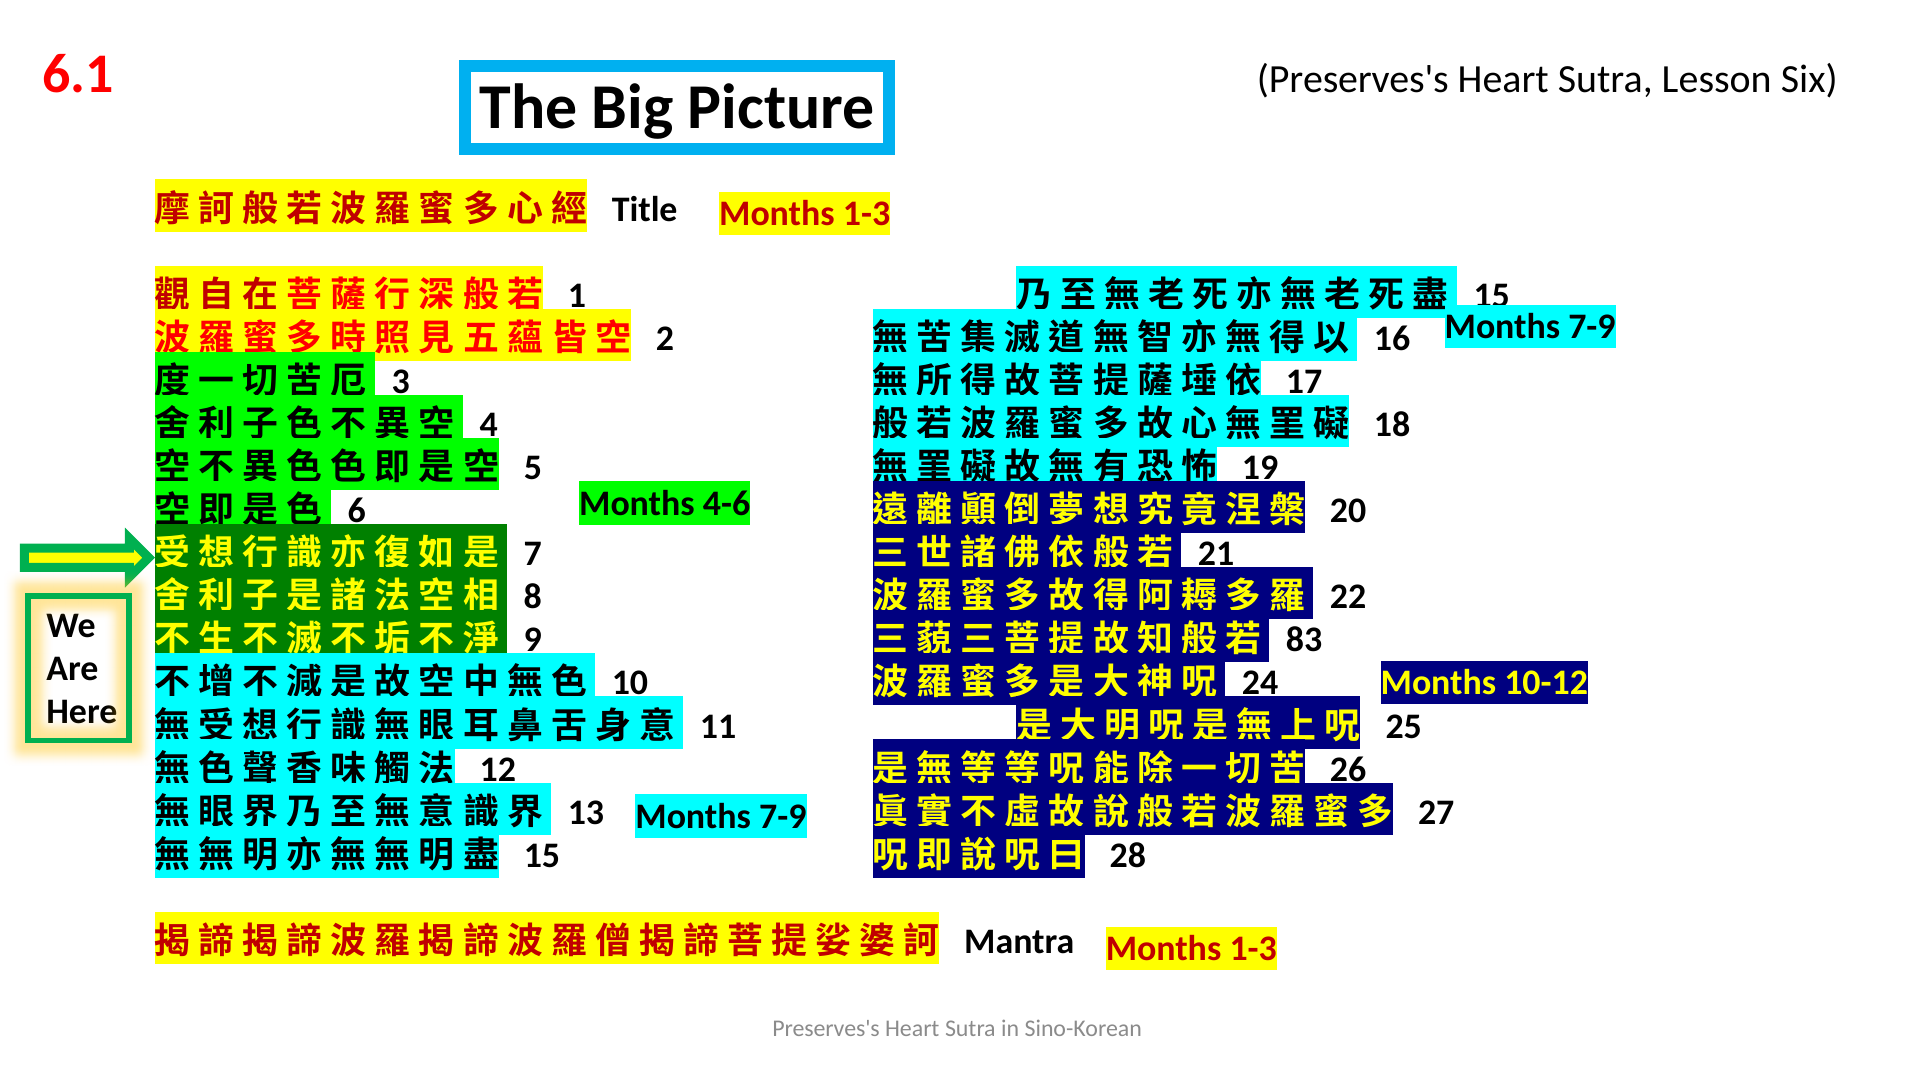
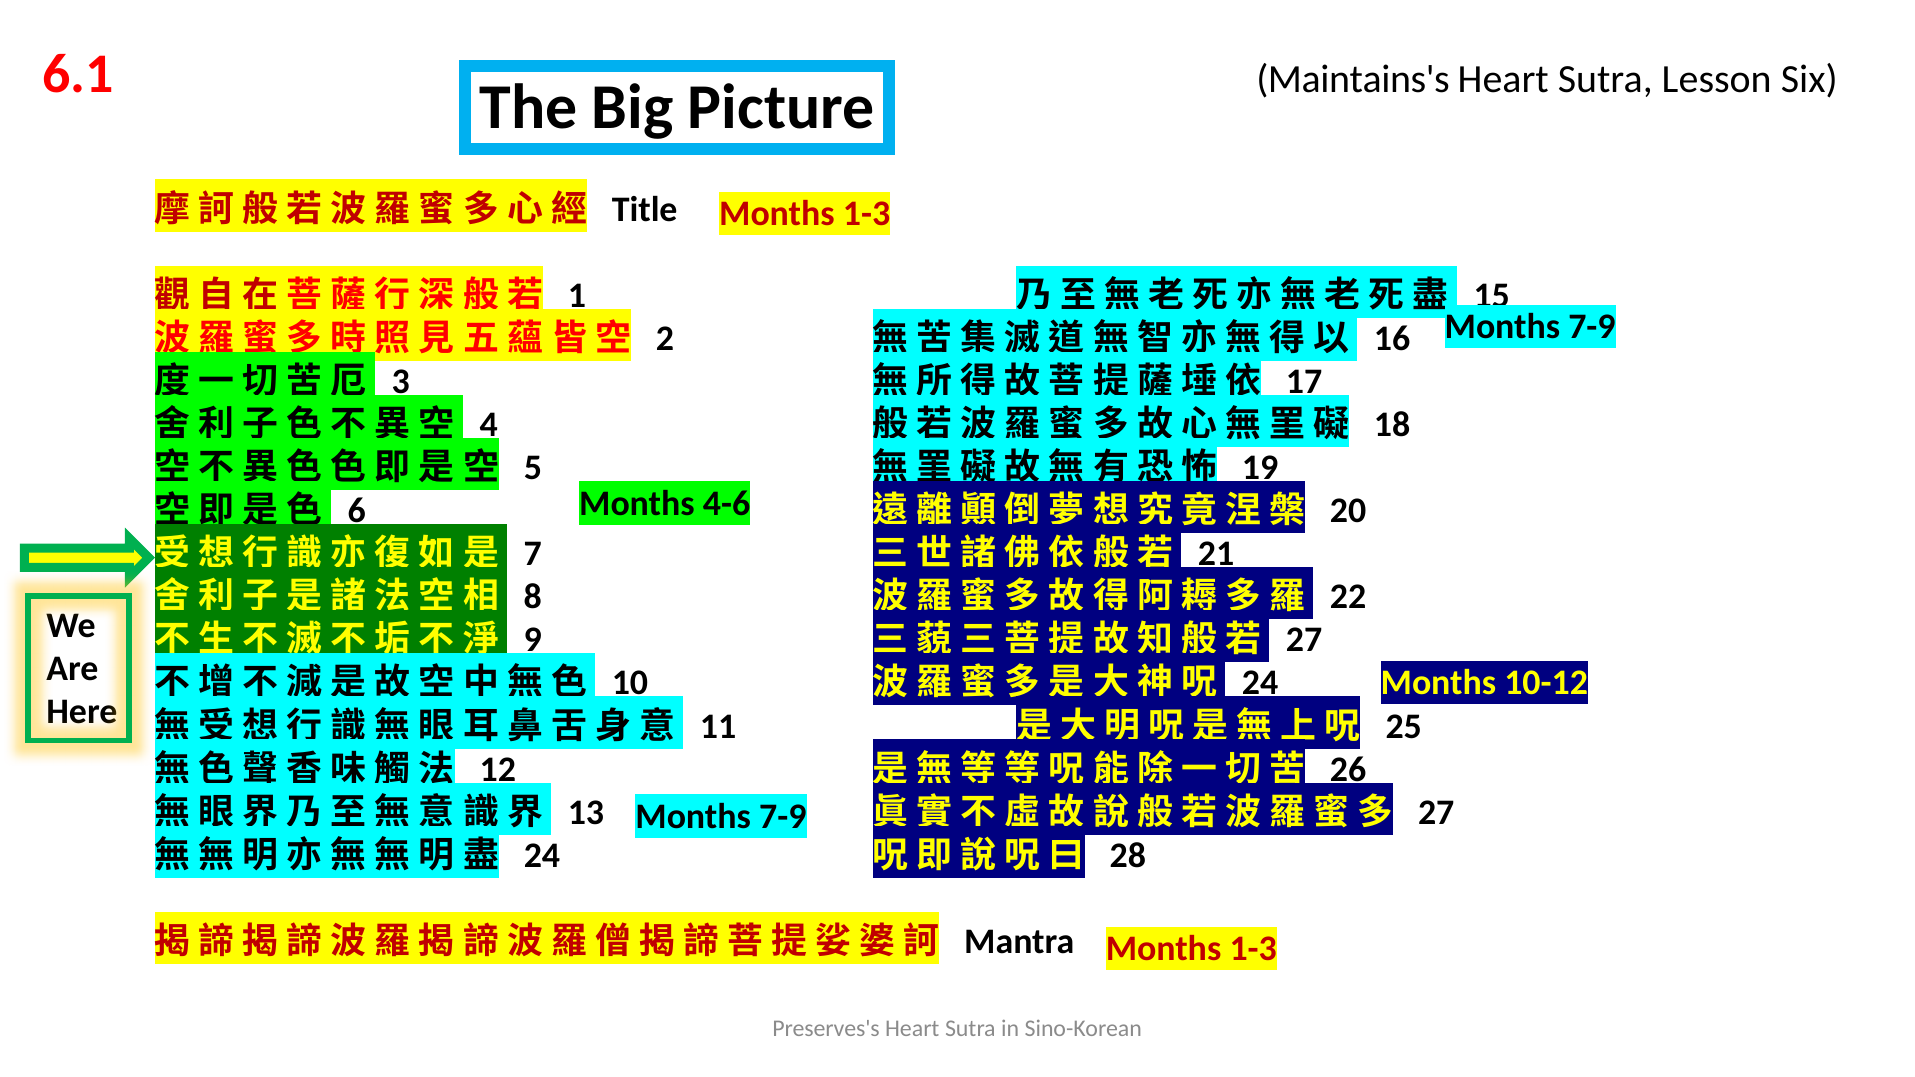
6.1 Preserves's: Preserves's -> Maintains's
83 at (1304, 640): 83 -> 27
15 at (542, 856): 15 -> 24
